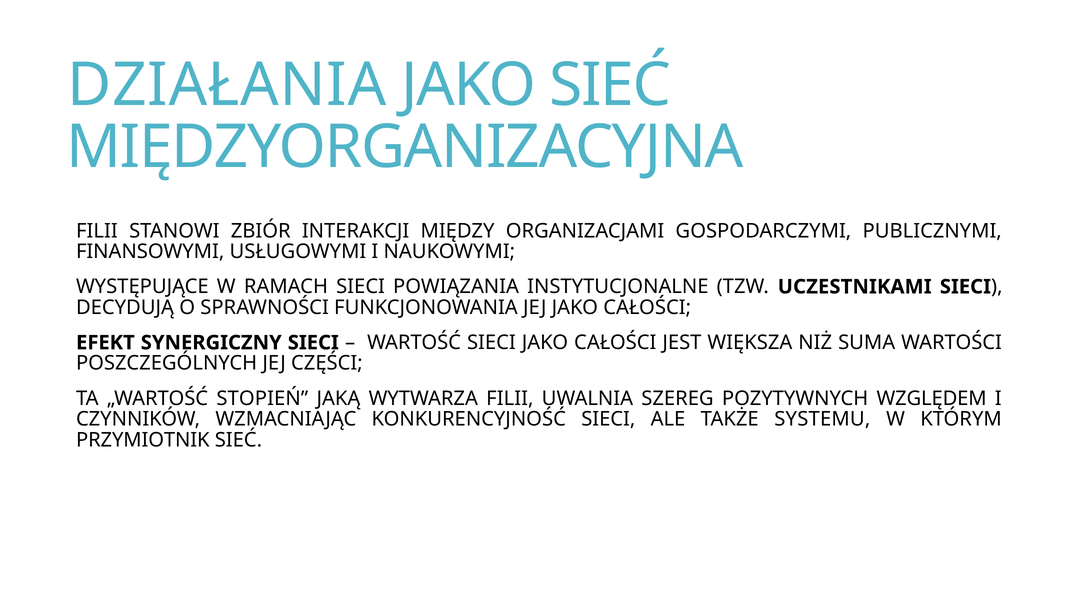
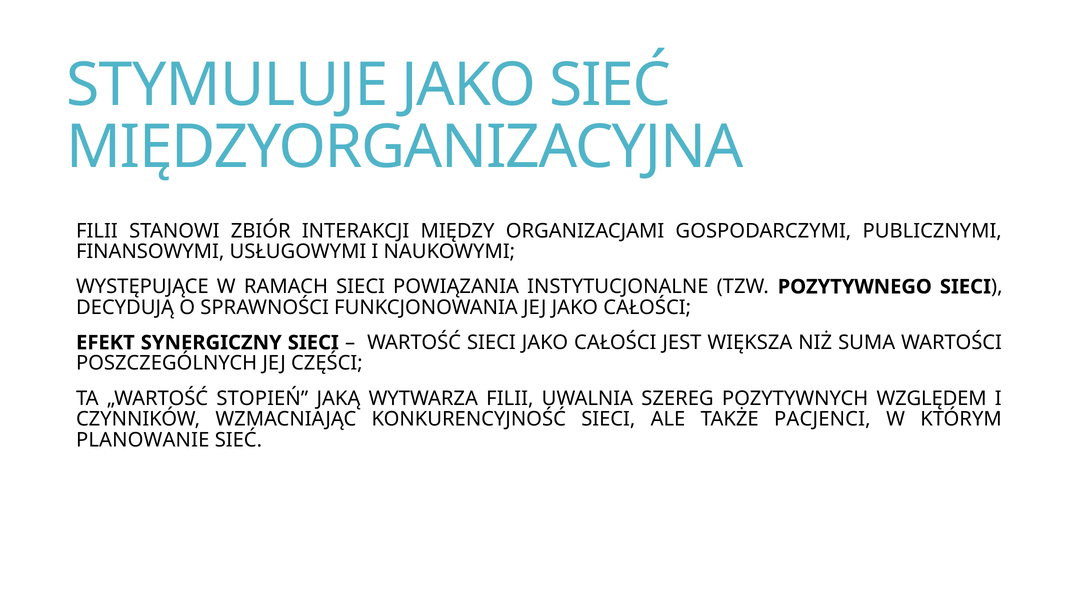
DZIAŁANIA: DZIAŁANIA -> STYMULUJE
UCZESTNIKAMI: UCZESTNIKAMI -> POZYTYWNEGO
SYSTEMU: SYSTEMU -> PACJENCI
PRZYMIOTNIK: PRZYMIOTNIK -> PLANOWANIE
